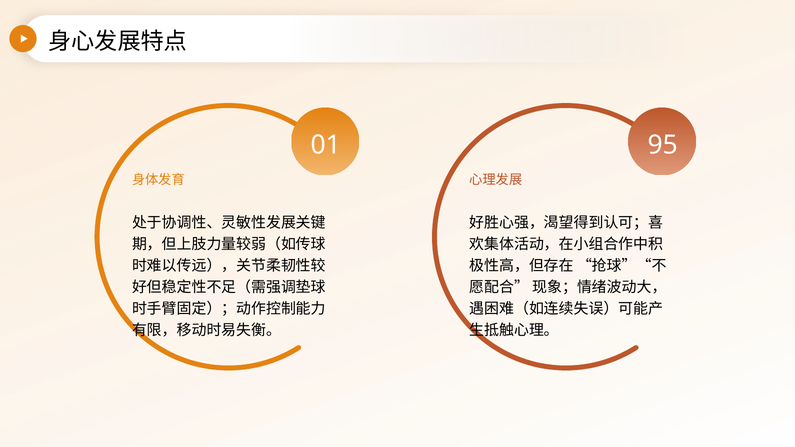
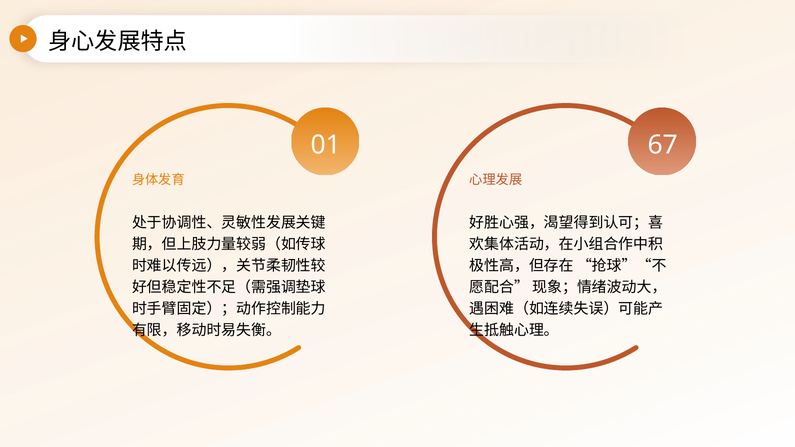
95: 95 -> 67
